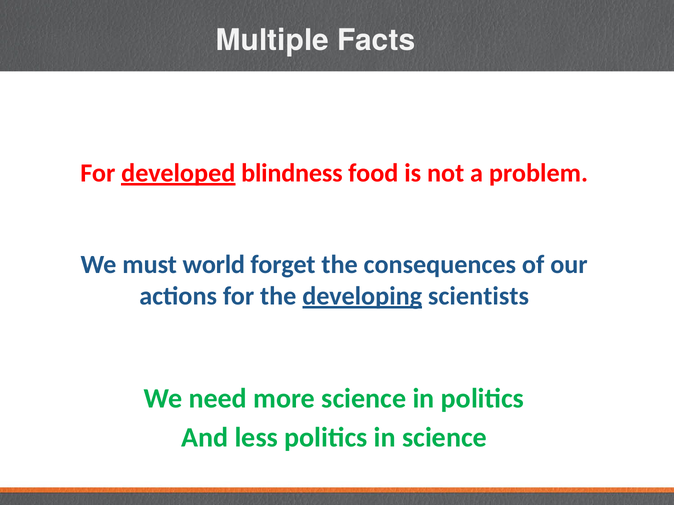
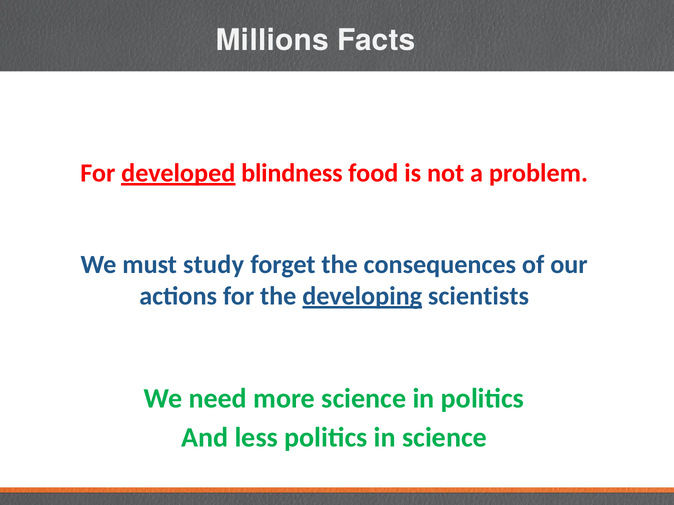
Multiple: Multiple -> Millions
world: world -> study
